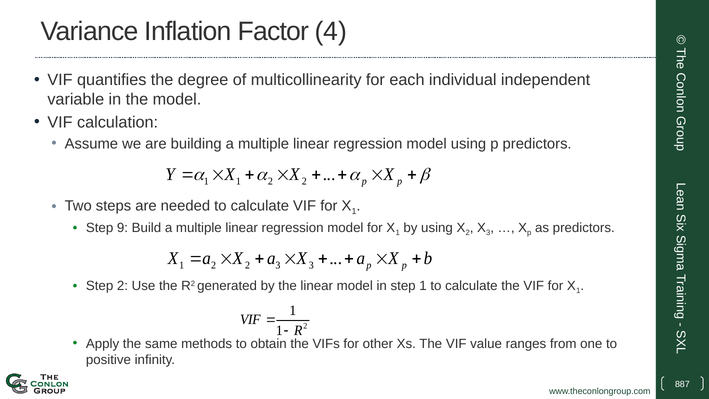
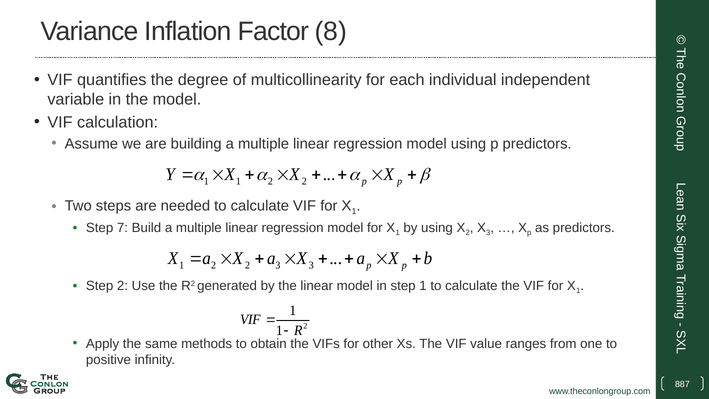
4: 4 -> 8
9: 9 -> 7
